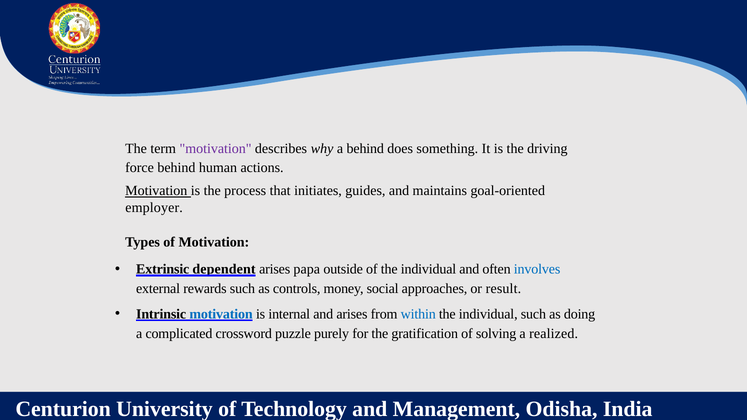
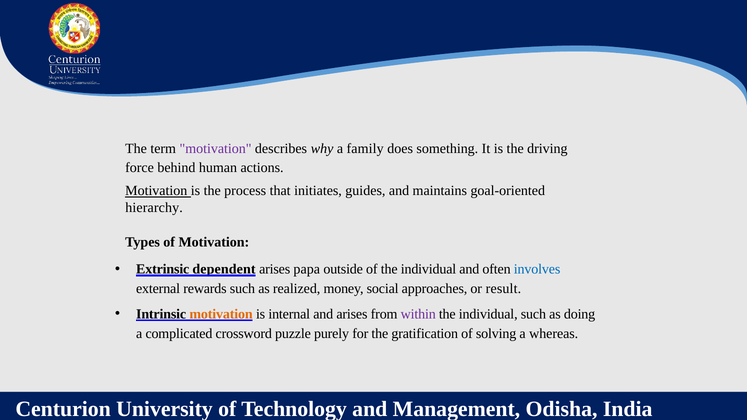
a behind: behind -> family
employer: employer -> hierarchy
controls: controls -> realized
motivation at (221, 314) colour: blue -> orange
within colour: blue -> purple
realized: realized -> whereas
